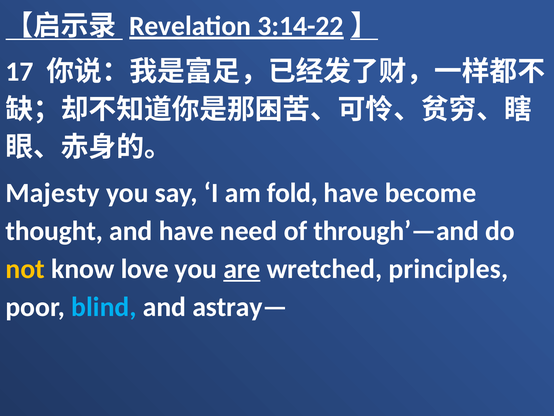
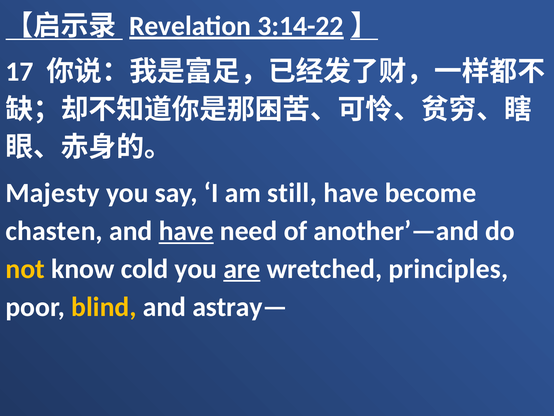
fold: fold -> still
thought: thought -> chasten
have at (186, 231) underline: none -> present
through’—and: through’—and -> another’—and
love: love -> cold
blind colour: light blue -> yellow
